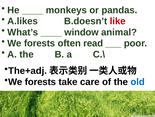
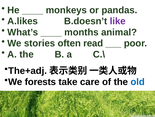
like colour: red -> purple
window: window -> months
forests at (40, 43): forests -> stories
